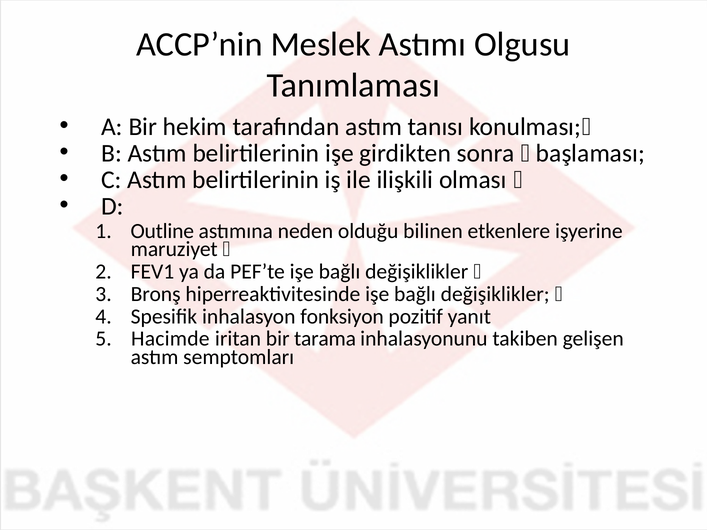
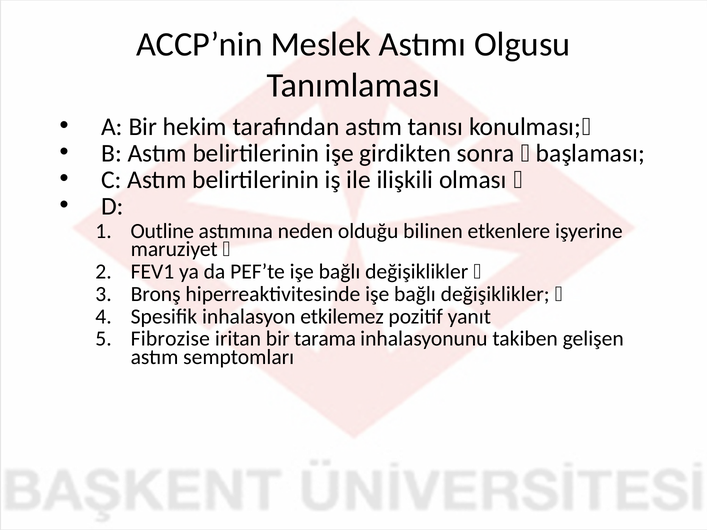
fonksiyon: fonksiyon -> etkilemez
Hacimde: Hacimde -> Fibrozise
